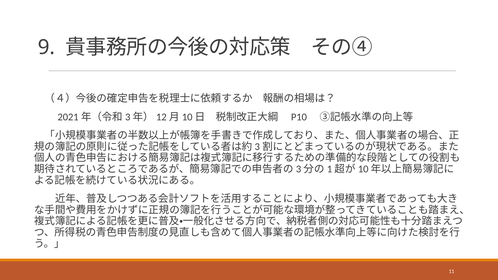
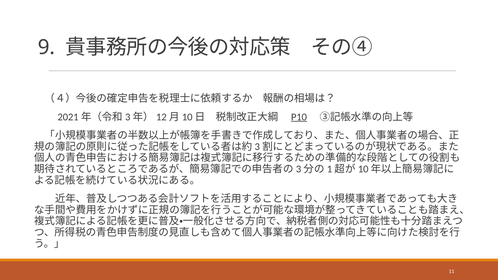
P10 underline: none -> present
